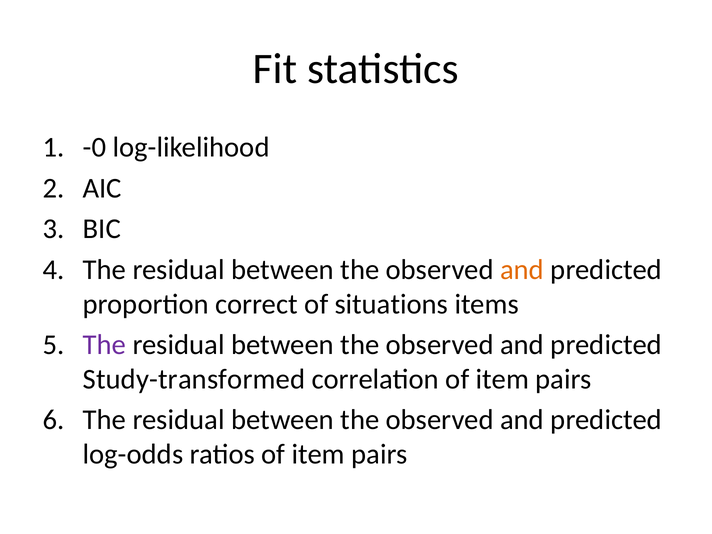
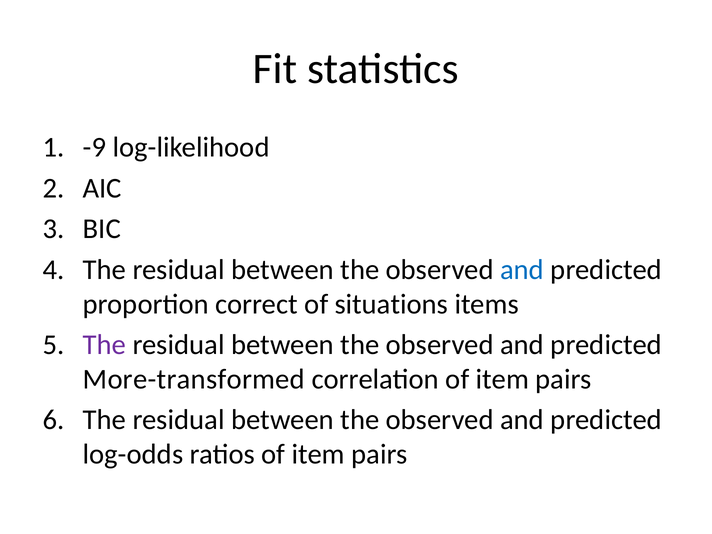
-0: -0 -> -9
and at (522, 270) colour: orange -> blue
Study-transformed: Study-transformed -> More-transformed
